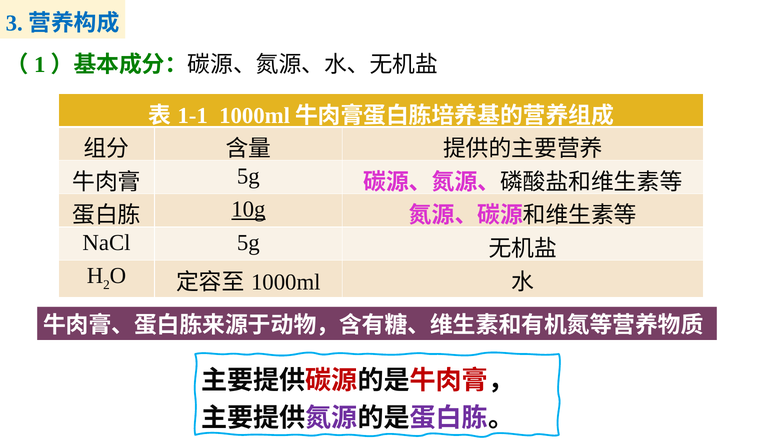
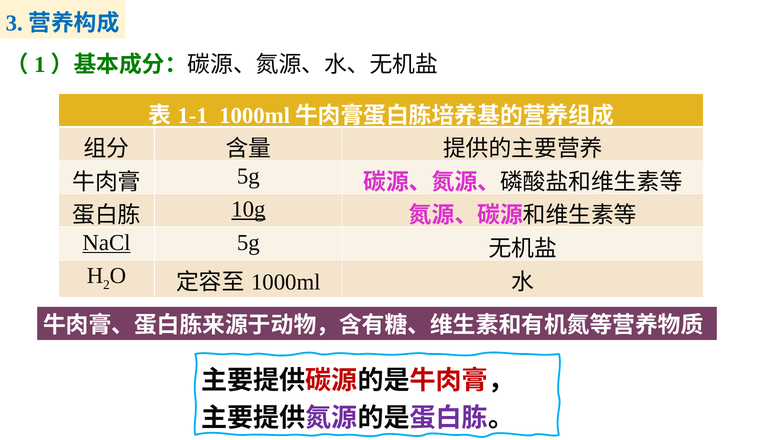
NaCl underline: none -> present
